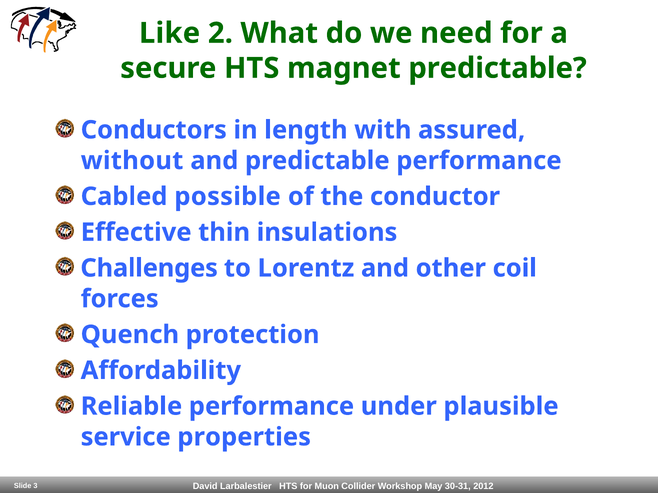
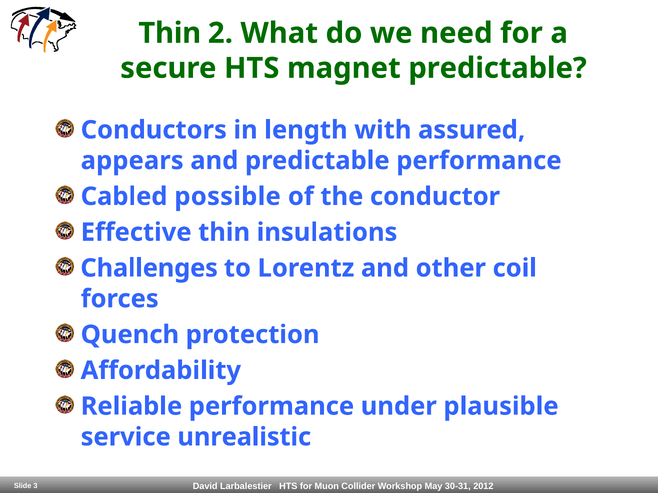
Like at (170, 33): Like -> Thin
without: without -> appears
properties: properties -> unrealistic
